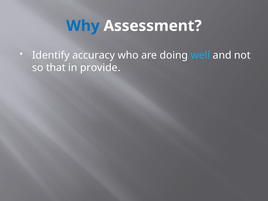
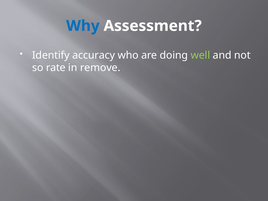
well colour: light blue -> light green
that: that -> rate
provide: provide -> remove
